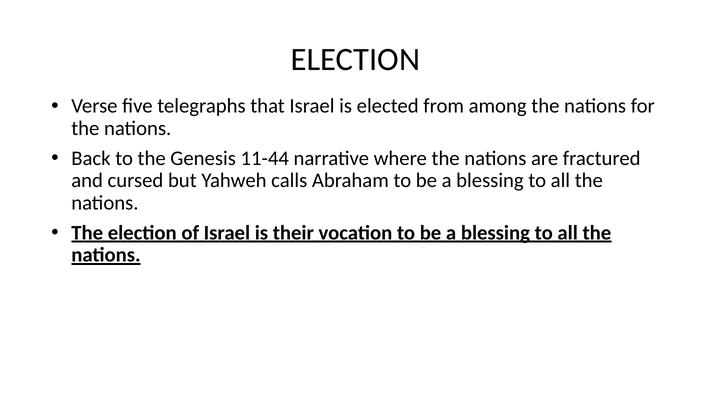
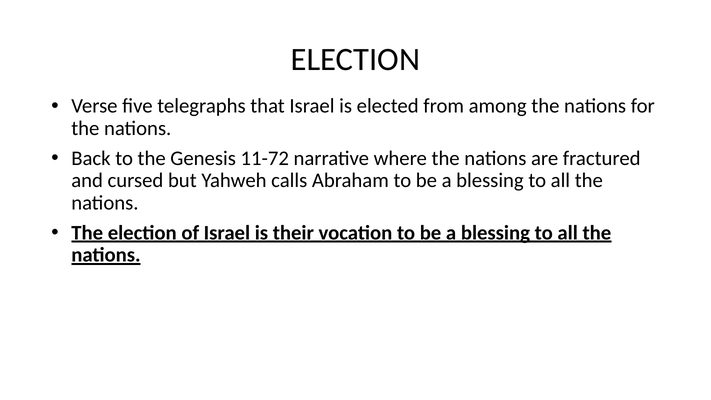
11-44: 11-44 -> 11-72
